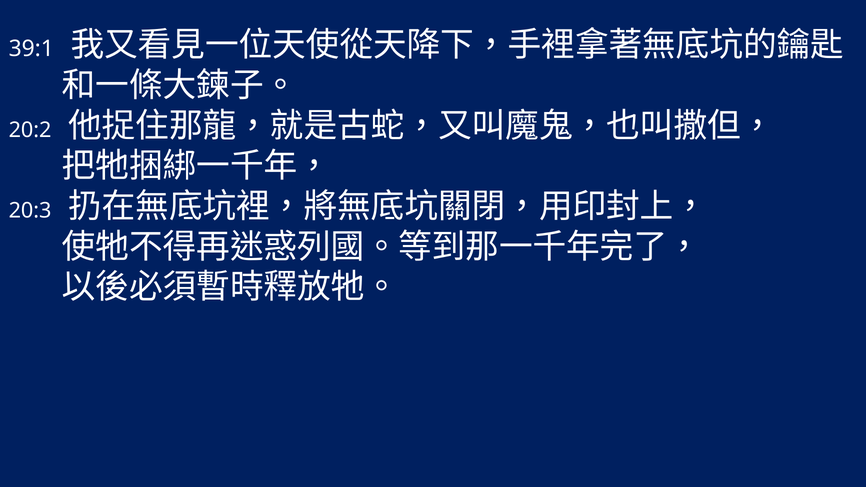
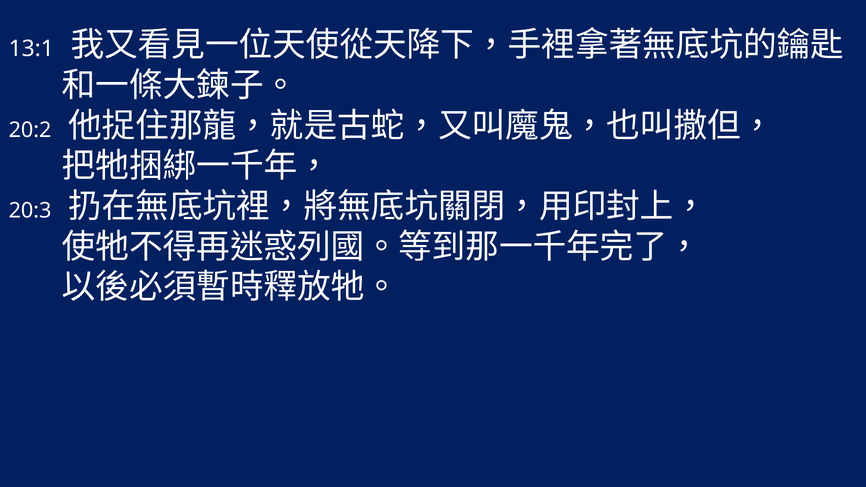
39:1: 39:1 -> 13:1
